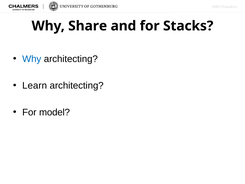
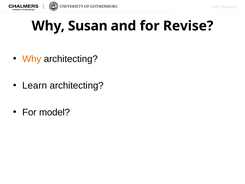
Share: Share -> Susan
Stacks: Stacks -> Revise
Why at (32, 59) colour: blue -> orange
